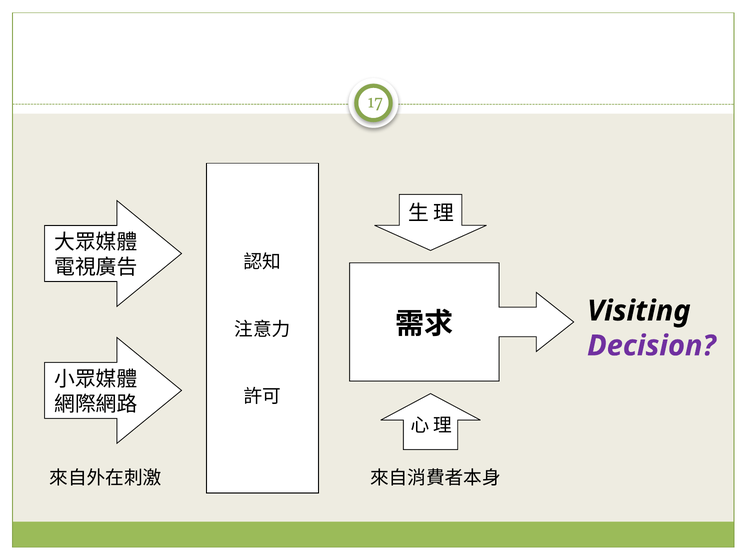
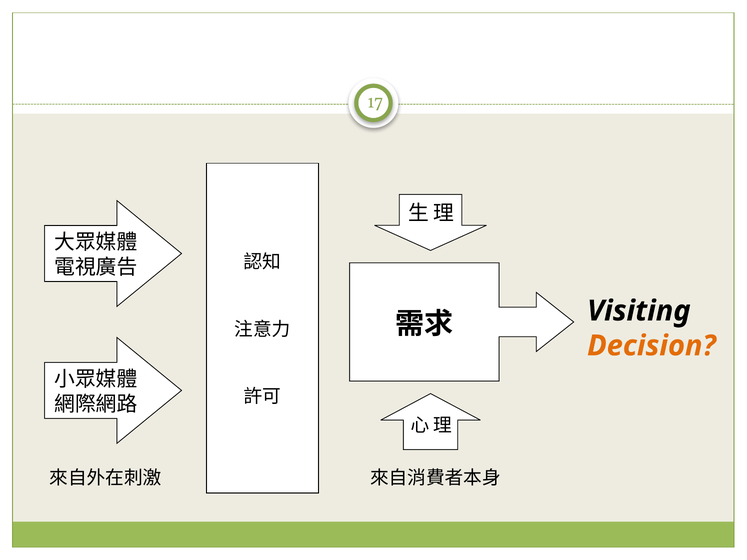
Decision colour: purple -> orange
